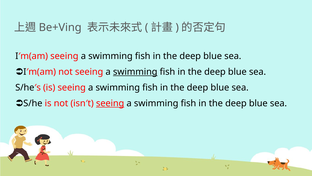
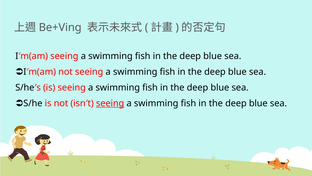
swimming at (135, 72) underline: present -> none
